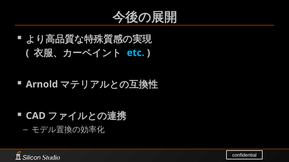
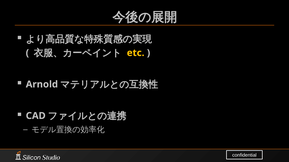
etc colour: light blue -> yellow
